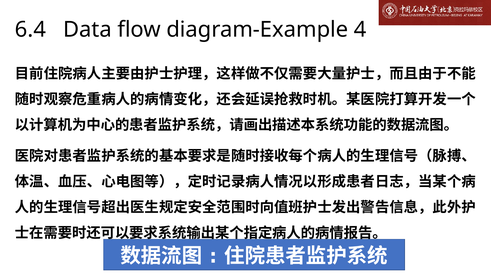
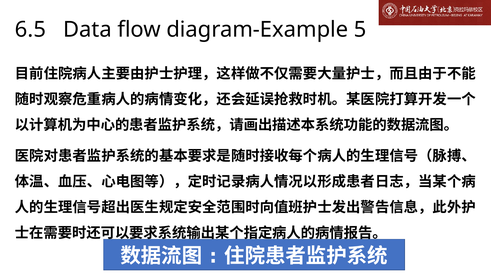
6.4: 6.4 -> 6.5
4: 4 -> 5
